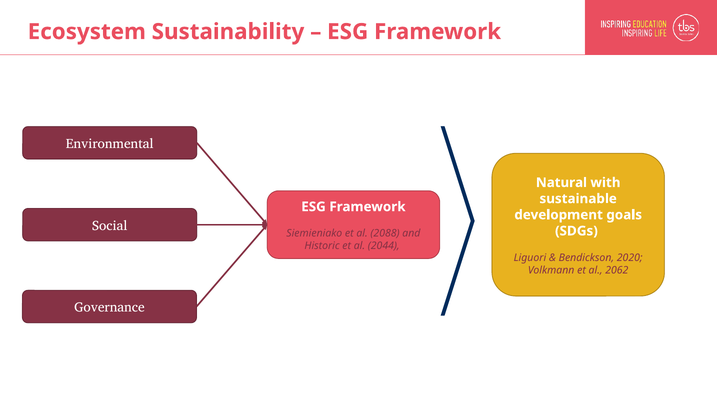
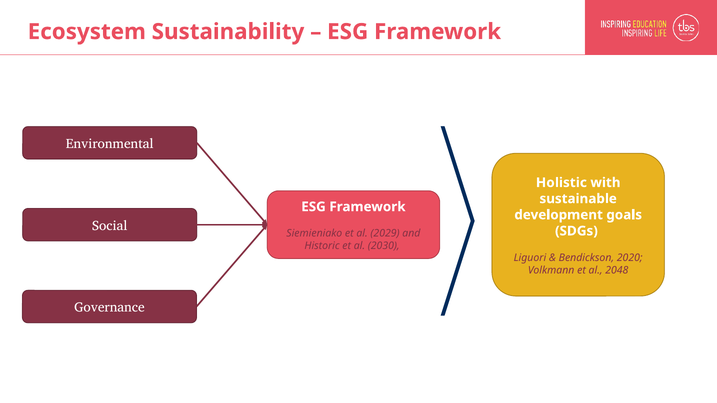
Natural: Natural -> Holistic
2088: 2088 -> 2029
2044: 2044 -> 2030
2062: 2062 -> 2048
